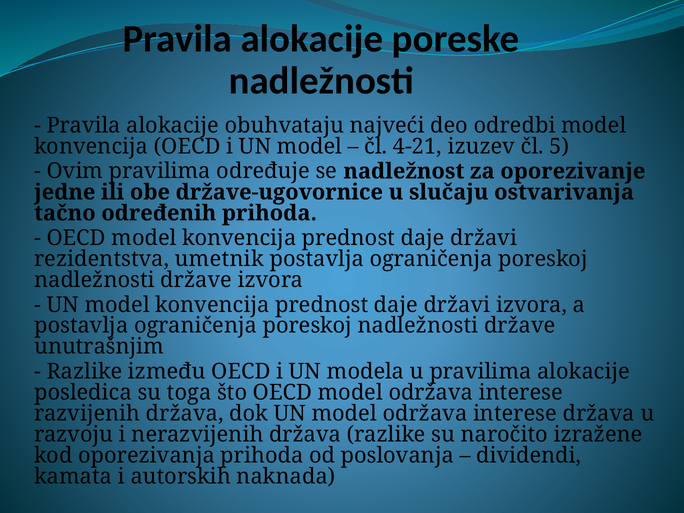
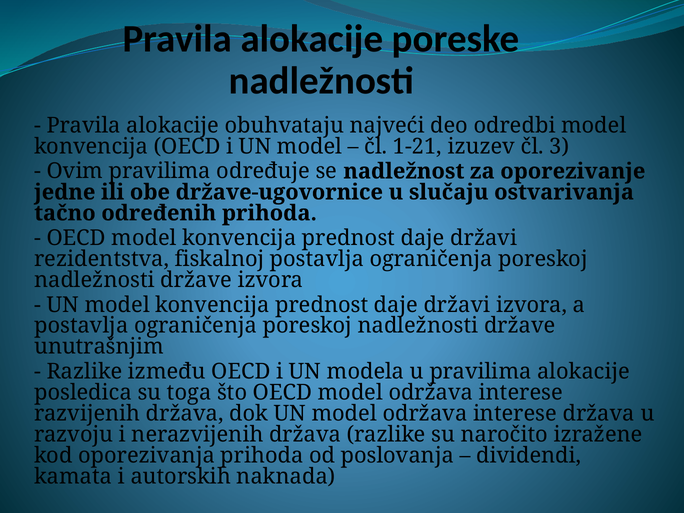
4-21: 4-21 -> 1-21
5: 5 -> 3
umetnik: umetnik -> fiskalnoj
